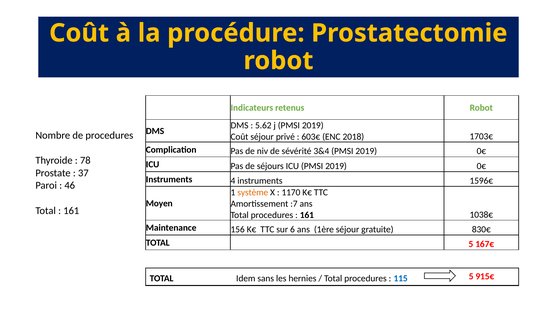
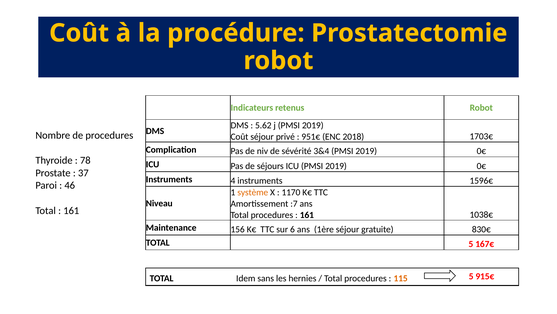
603€: 603€ -> 951€
Moyen: Moyen -> Niveau
115 colour: blue -> orange
